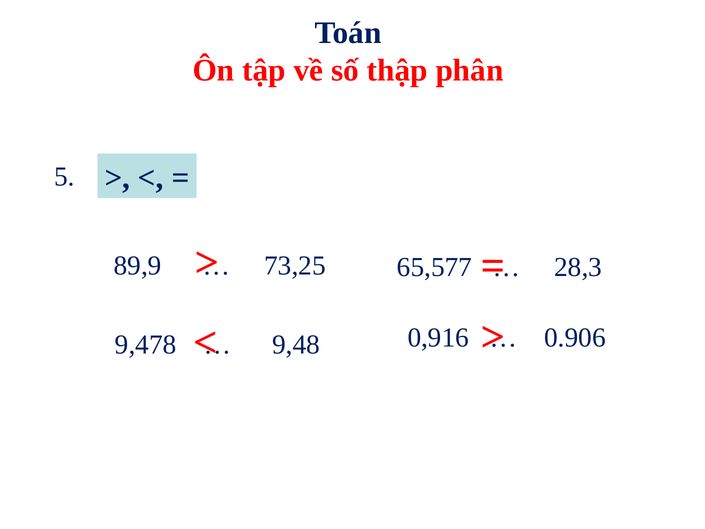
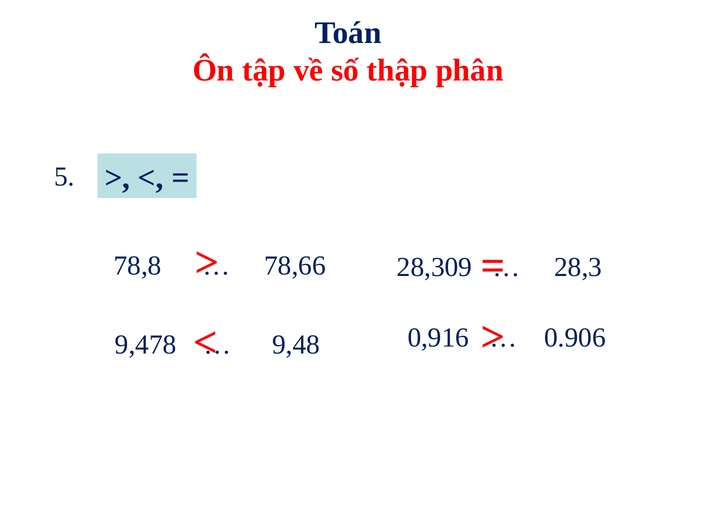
89,9: 89,9 -> 78,8
73,25: 73,25 -> 78,66
65,577: 65,577 -> 28,309
